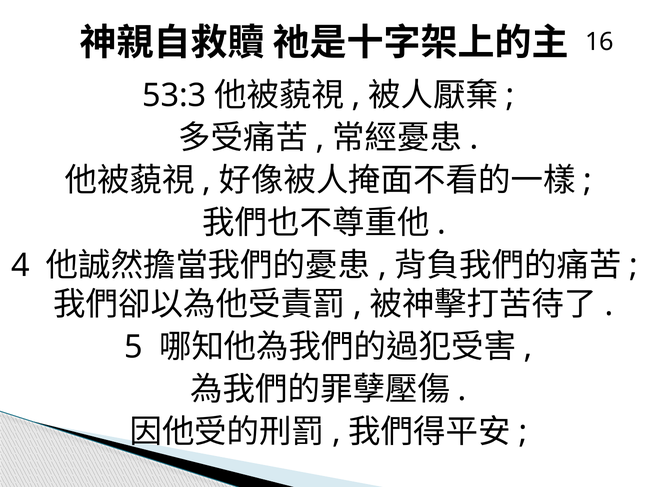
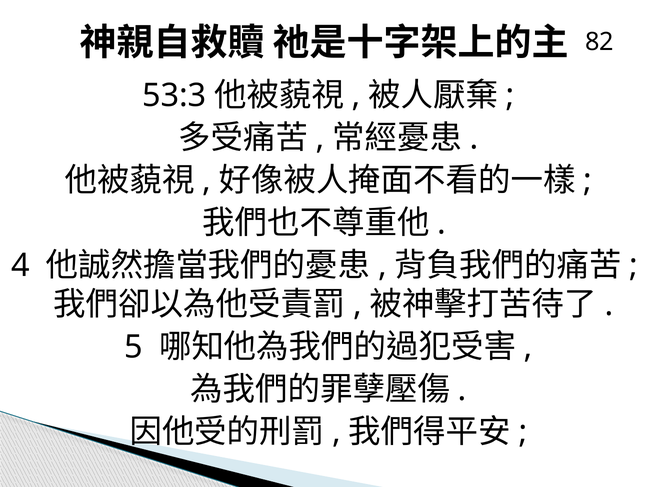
16: 16 -> 82
